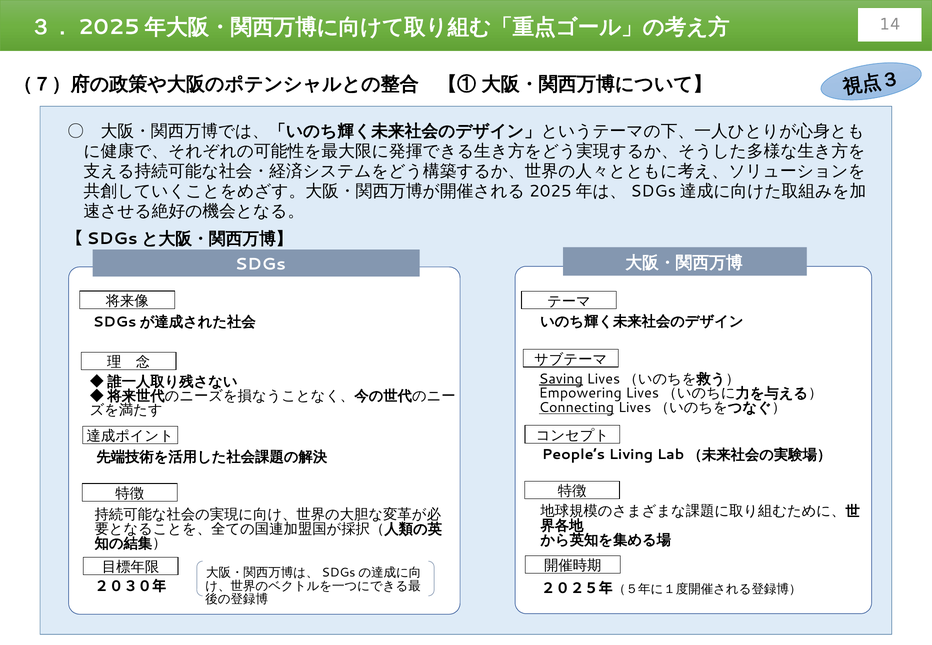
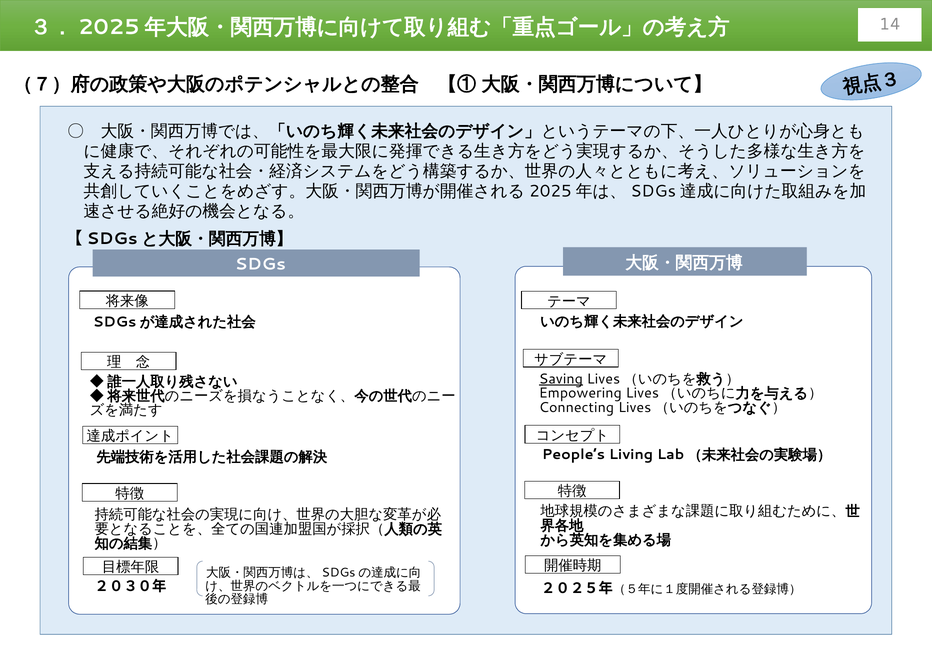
Connecting underline: present -> none
